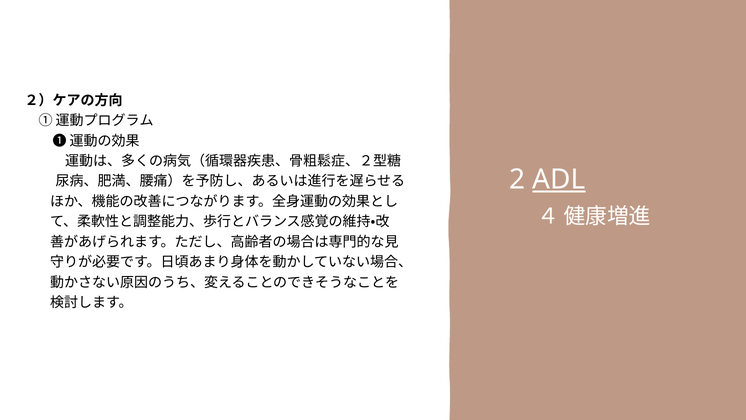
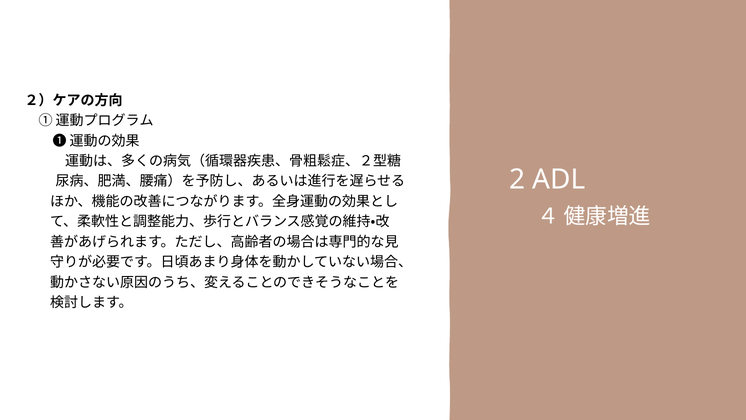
ADL underline: present -> none
